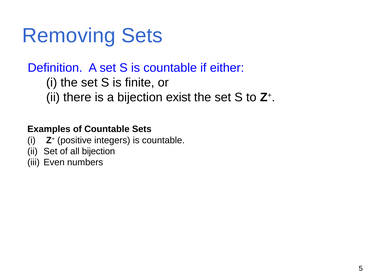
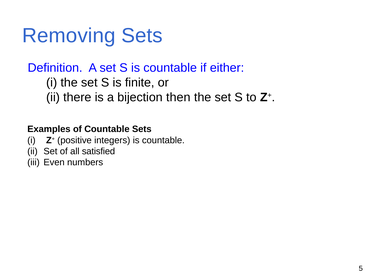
exist: exist -> then
all bijection: bijection -> satisfied
